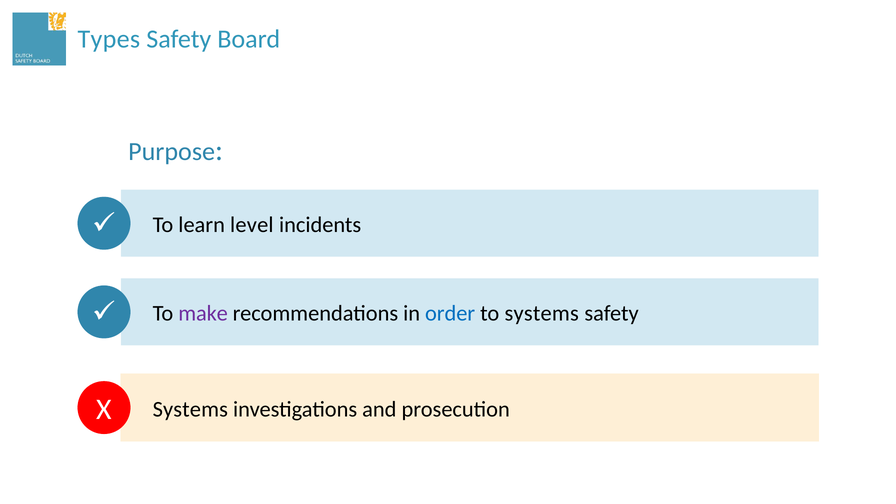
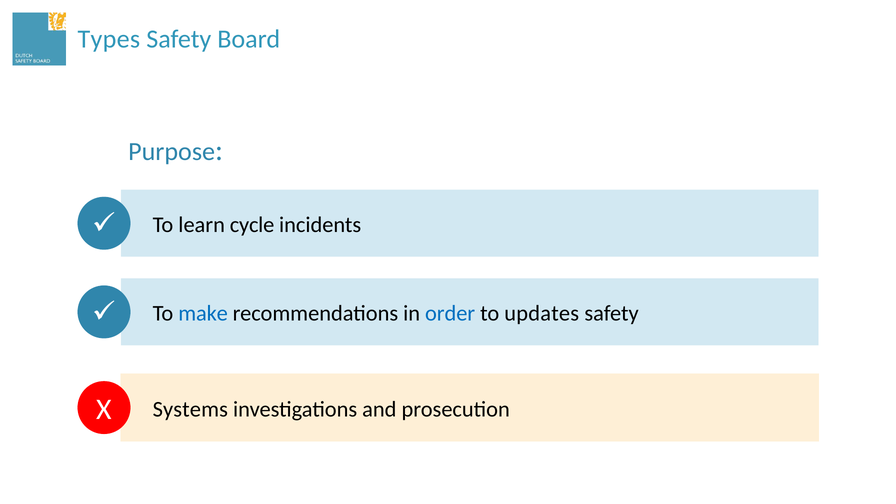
level: level -> cycle
make colour: purple -> blue
to systems: systems -> updates
